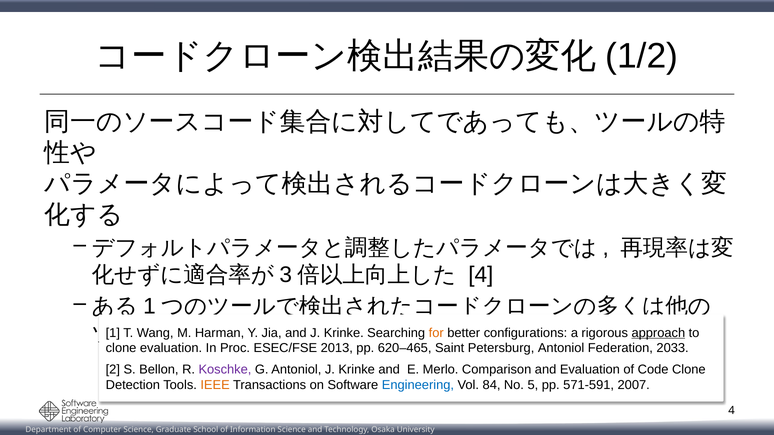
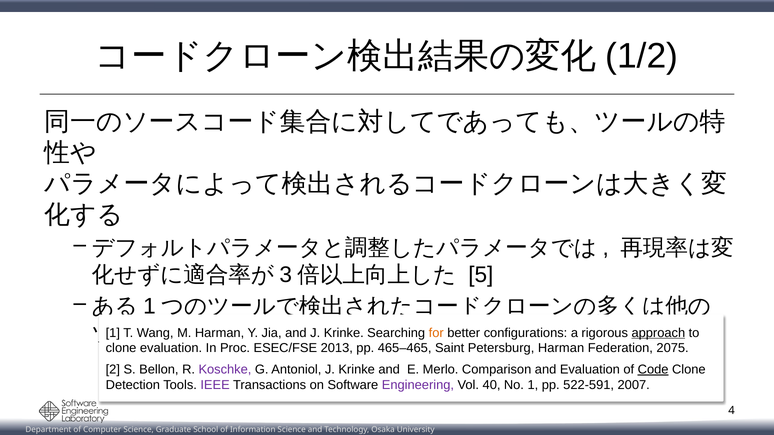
4 at (481, 275): 4 -> 5
620–465: 620–465 -> 465–465
Petersburg Antoniol: Antoniol -> Harman
2033: 2033 -> 2075
Code underline: none -> present
IEEE colour: orange -> purple
Engineering colour: blue -> purple
84: 84 -> 40
No 5: 5 -> 1
571-591: 571-591 -> 522-591
